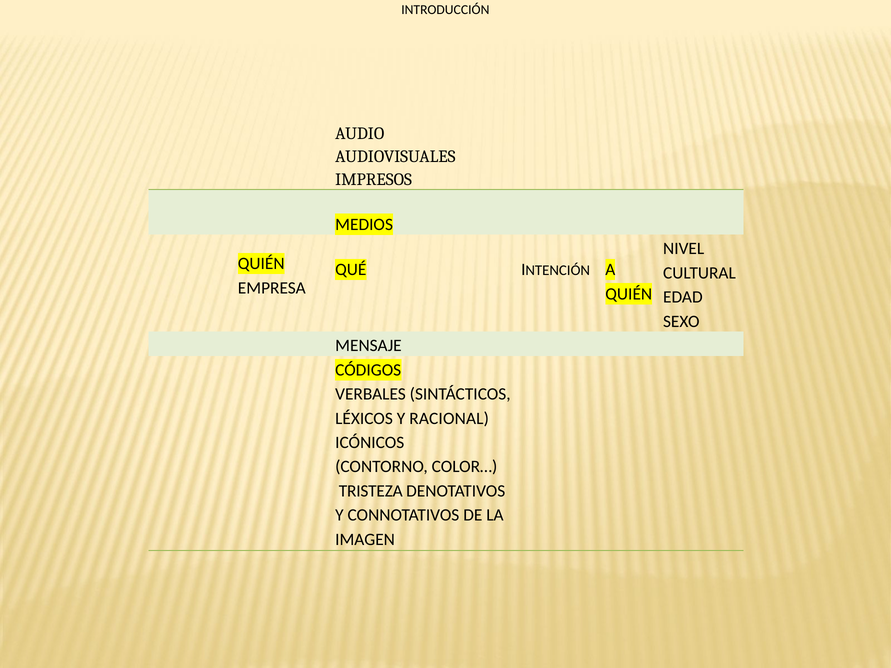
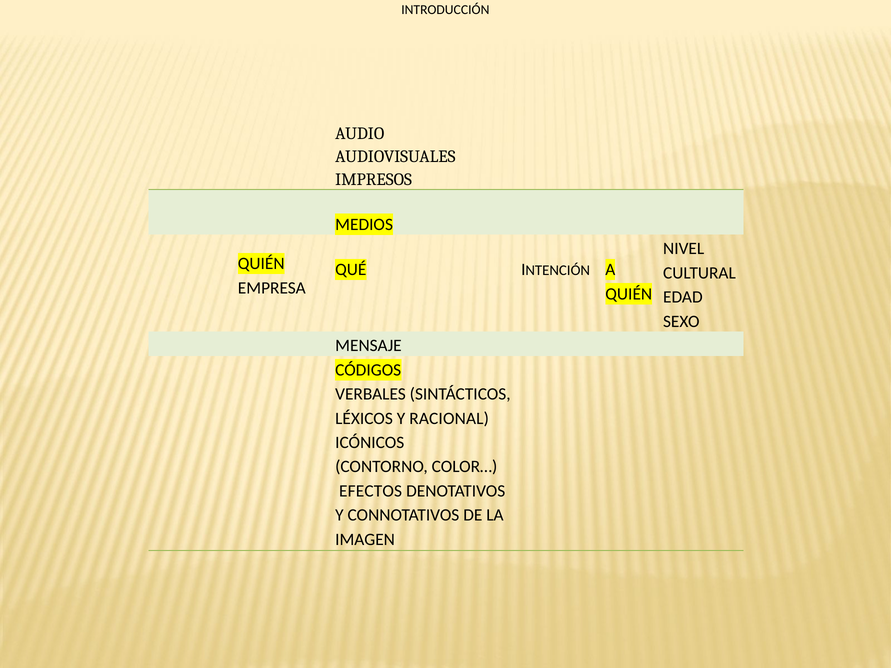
TRISTEZA: TRISTEZA -> EFECTOS
